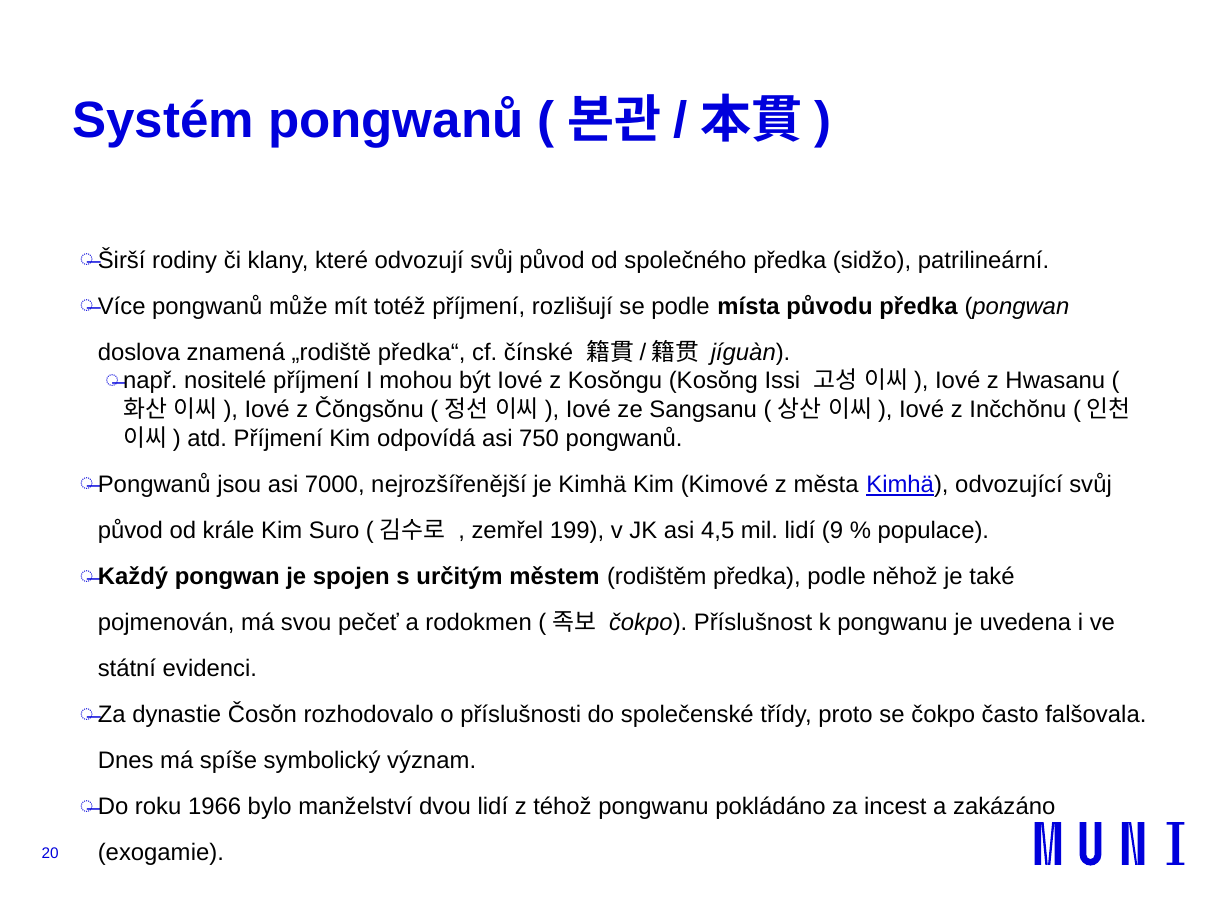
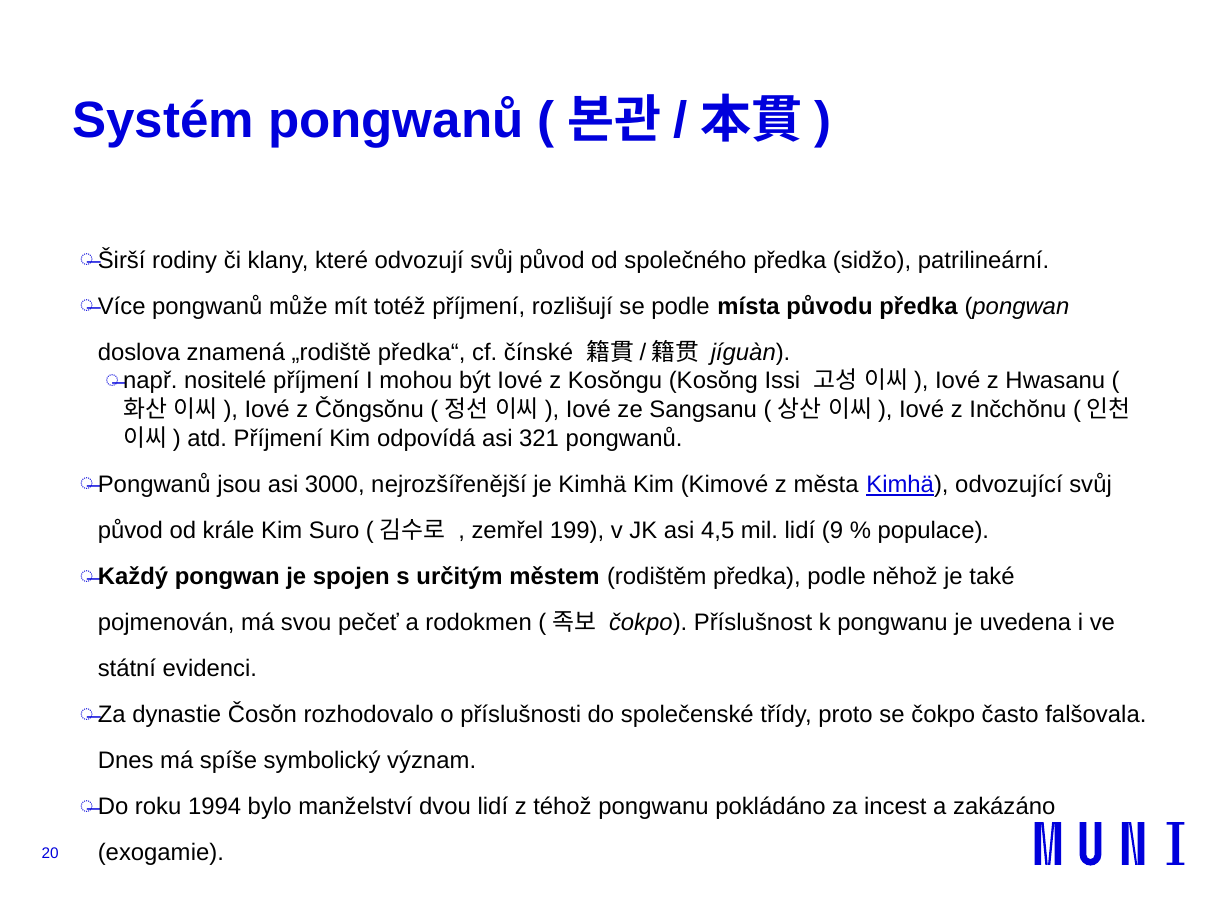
750: 750 -> 321
7000: 7000 -> 3000
1966: 1966 -> 1994
